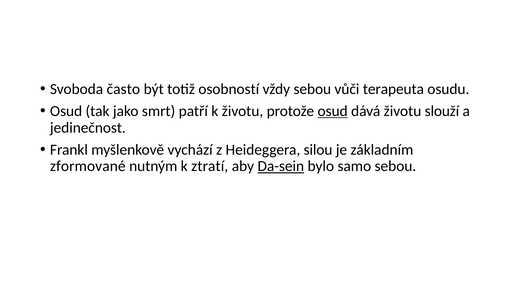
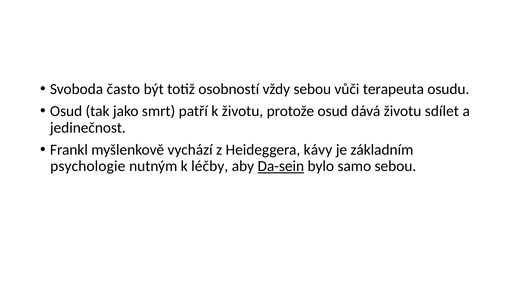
osud at (333, 111) underline: present -> none
slouží: slouží -> sdílet
silou: silou -> kávy
zformované: zformované -> psychologie
ztratí: ztratí -> léčby
